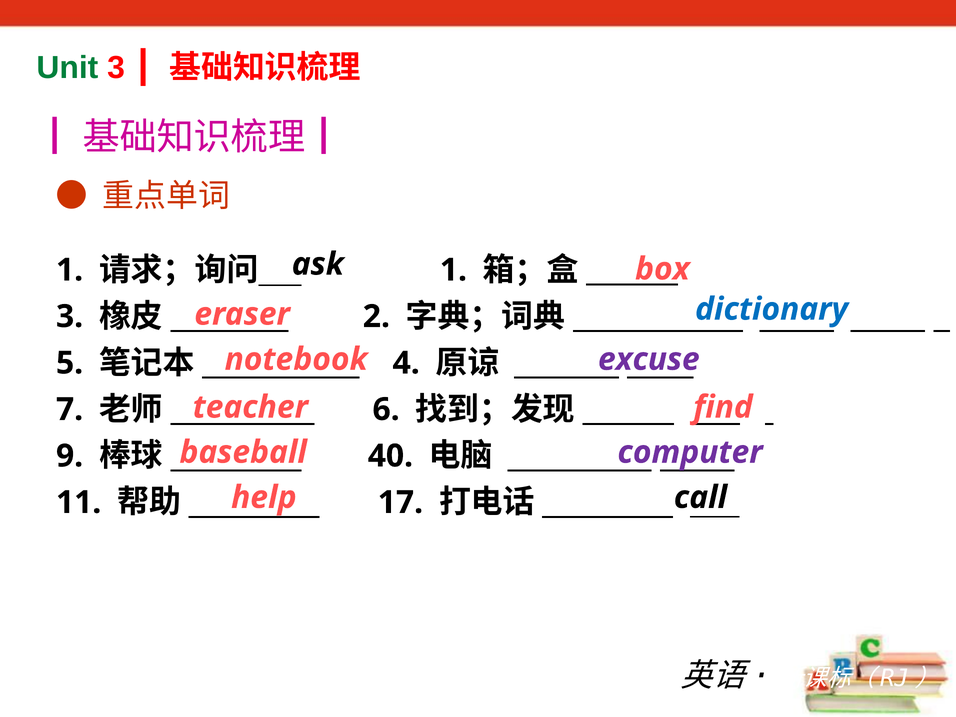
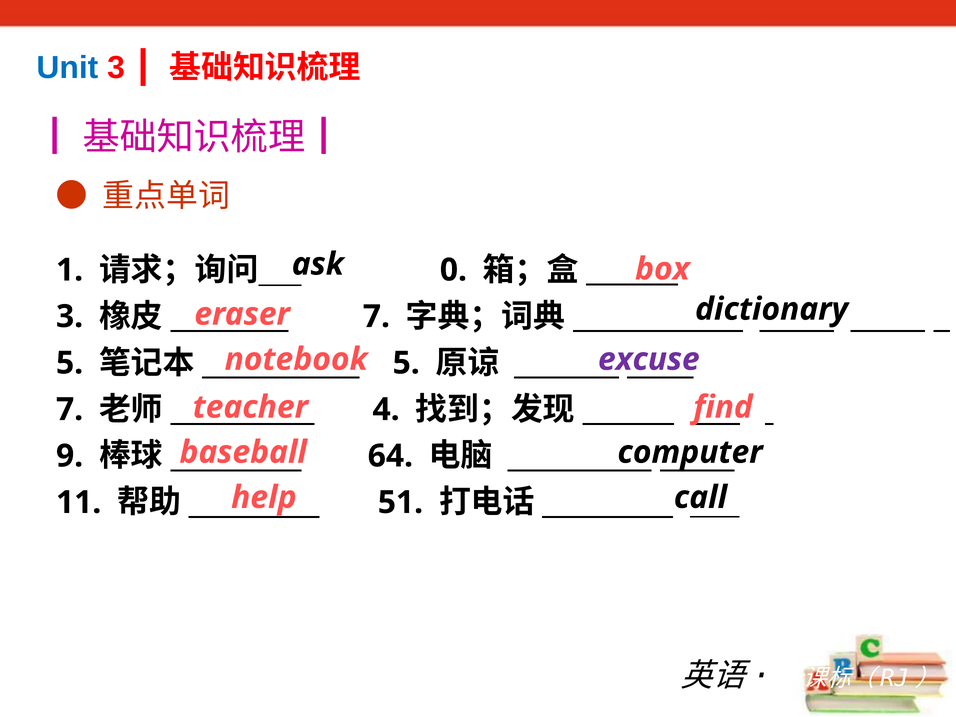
Unit colour: green -> blue
1 at (453, 270): 1 -> 0
dictionary colour: blue -> black
2 at (376, 317): 2 -> 7
4 at (406, 363): 4 -> 5
6: 6 -> 4
computer colour: purple -> black
40: 40 -> 64
17: 17 -> 51
